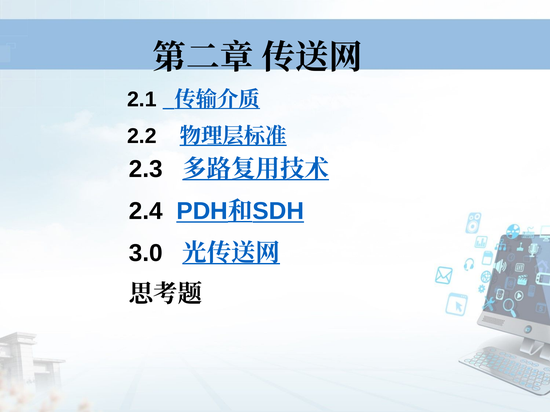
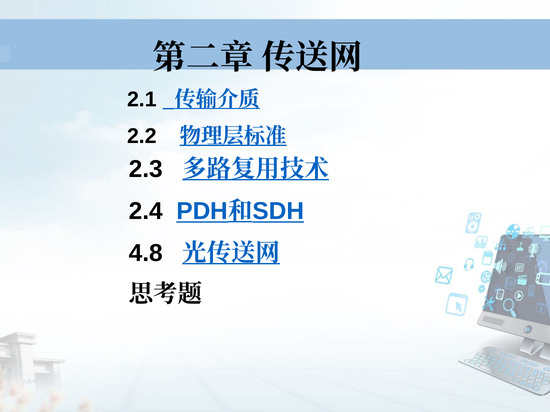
3.0: 3.0 -> 4.8
